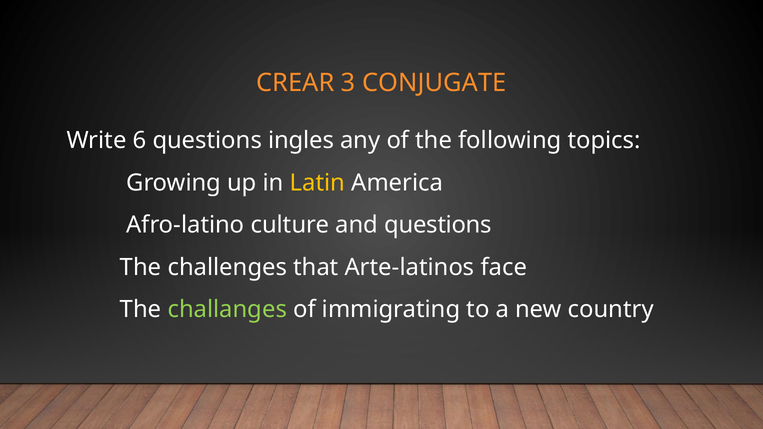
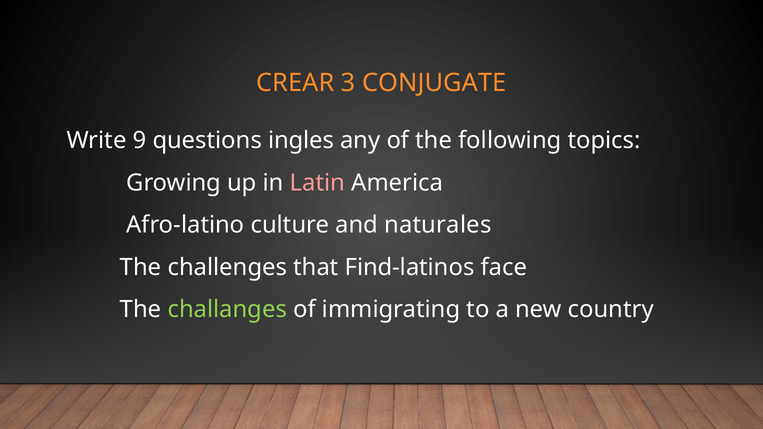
6: 6 -> 9
Latin colour: yellow -> pink
and questions: questions -> naturales
Arte-latinos: Arte-latinos -> Find-latinos
